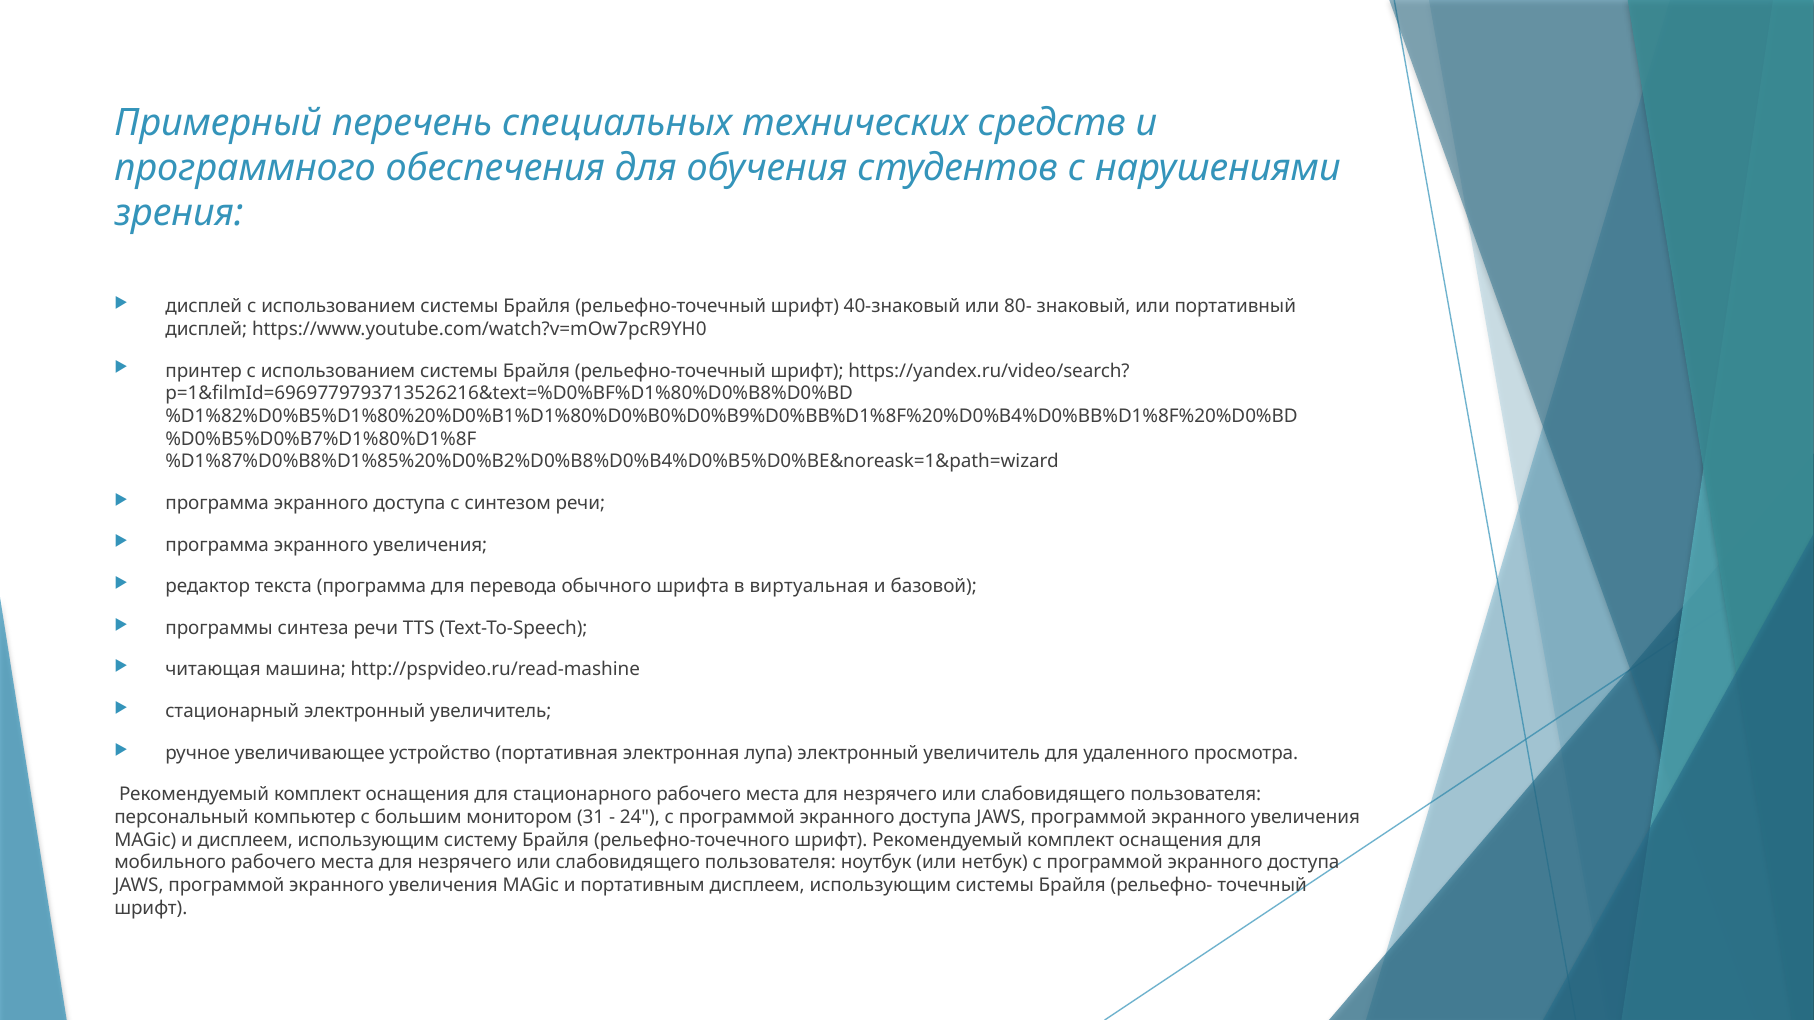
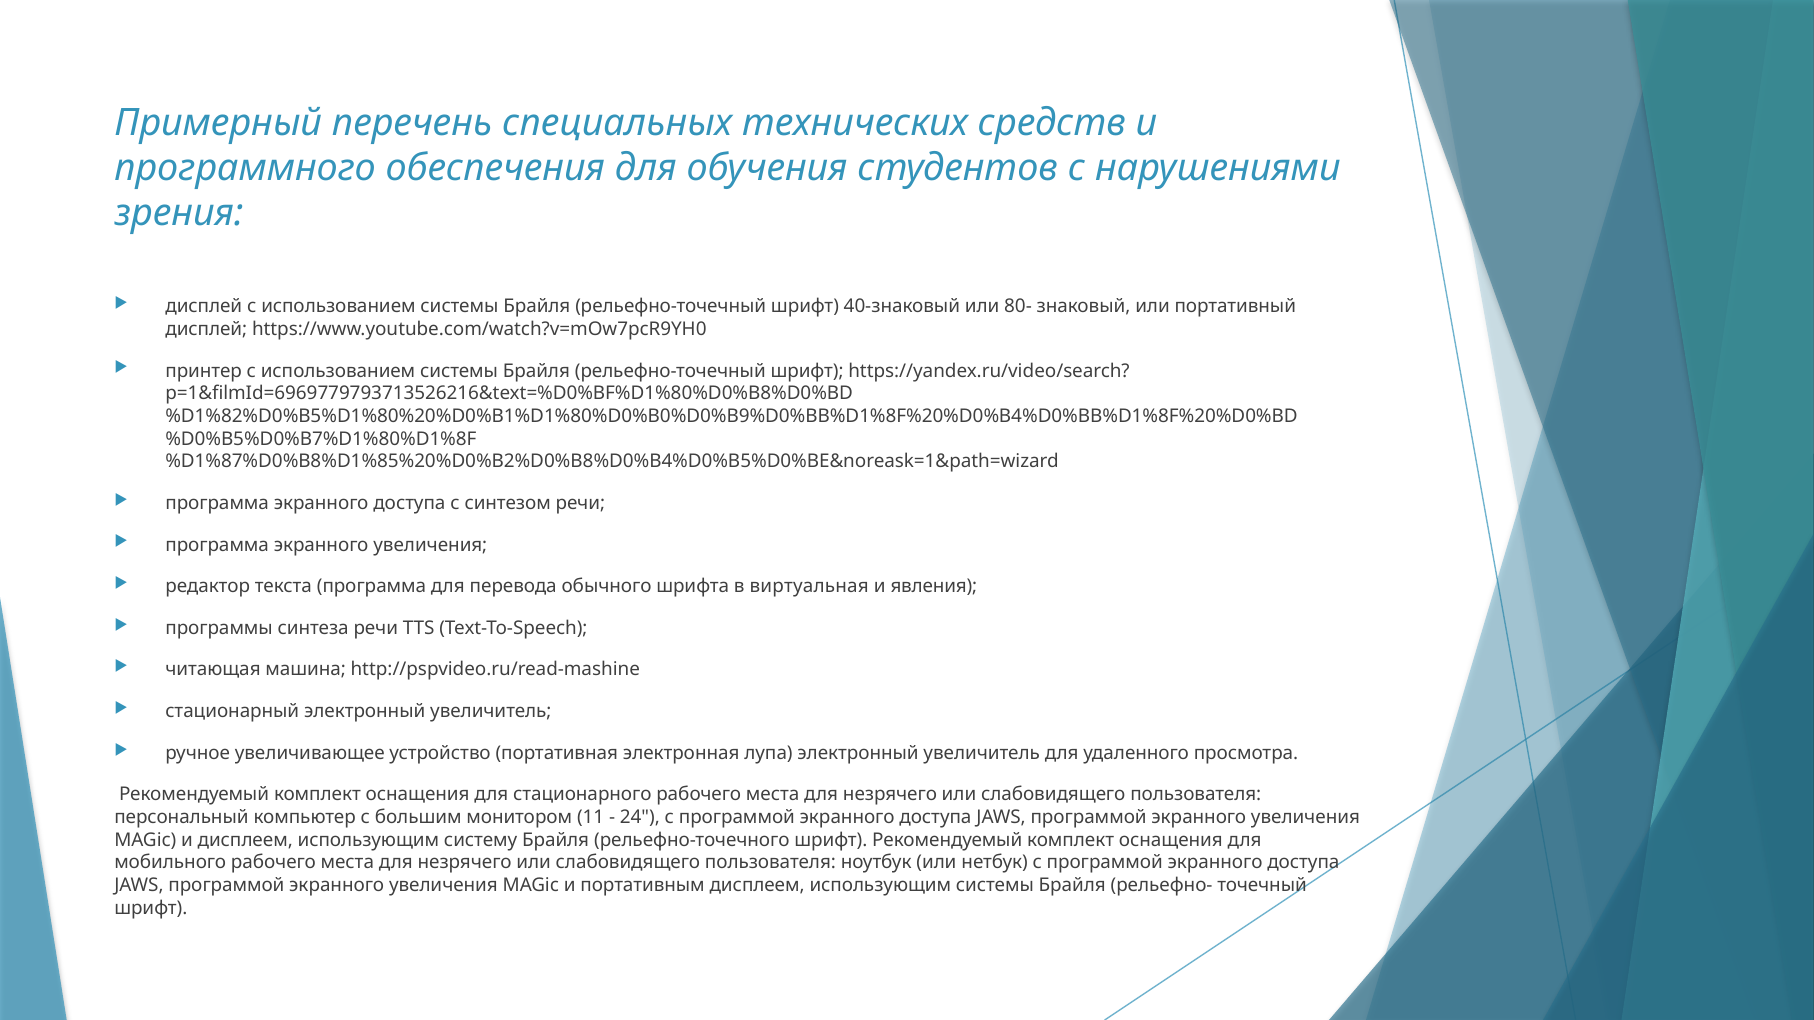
базовой: базовой -> явления
31: 31 -> 11
